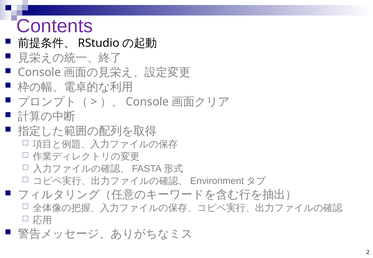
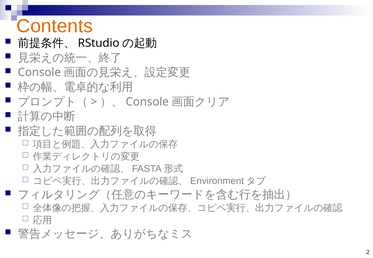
Contents colour: purple -> orange
